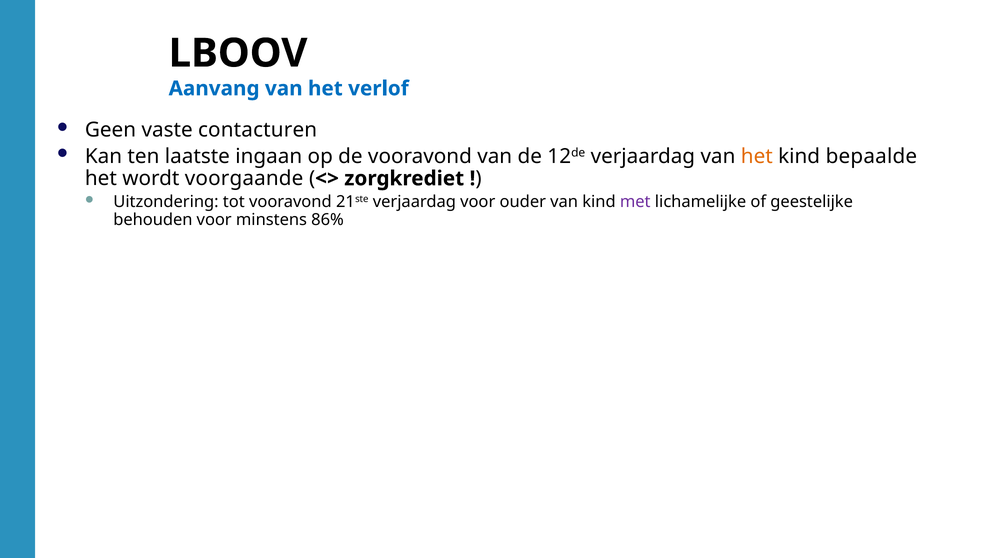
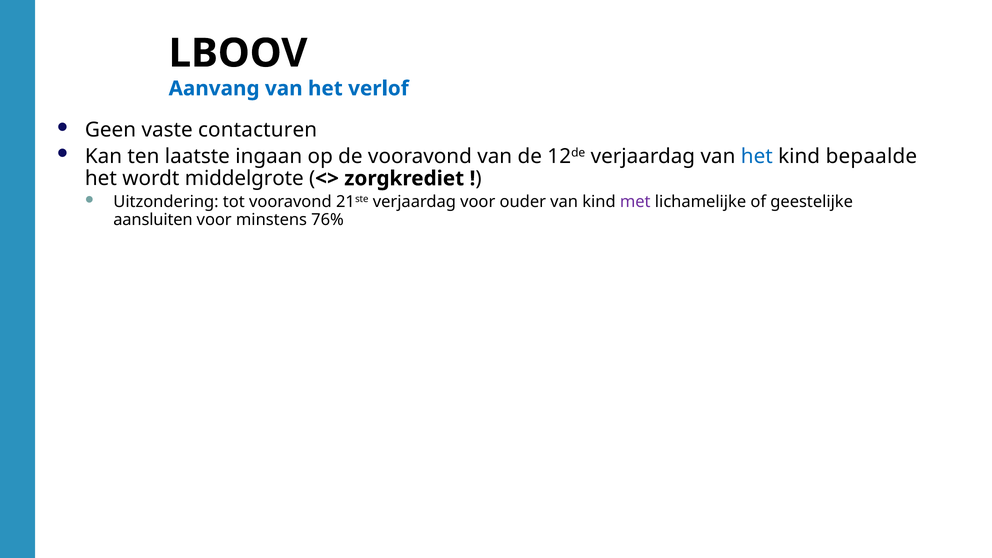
het at (757, 156) colour: orange -> blue
voorgaande: voorgaande -> middelgrote
behouden: behouden -> aansluiten
86%: 86% -> 76%
